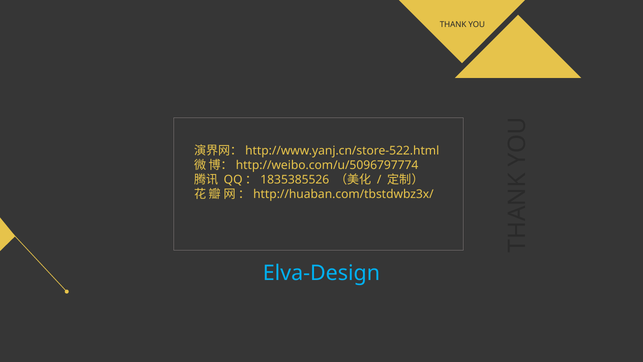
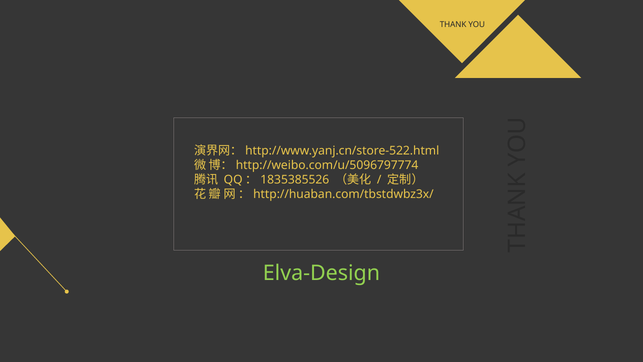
Elva-Design colour: light blue -> light green
